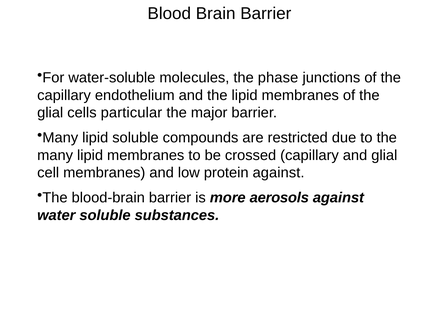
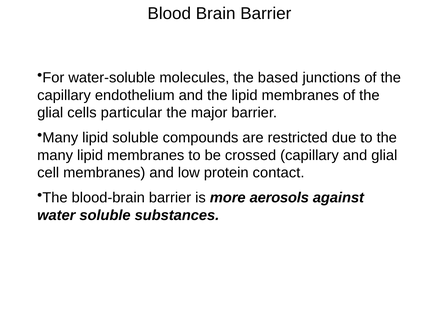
phase: phase -> based
protein against: against -> contact
